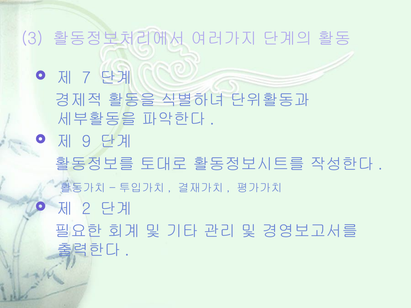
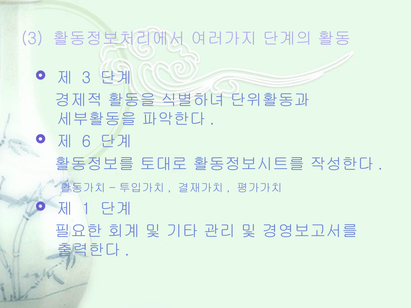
7 at (86, 78): 7 -> 3
9: 9 -> 6
2: 2 -> 1
